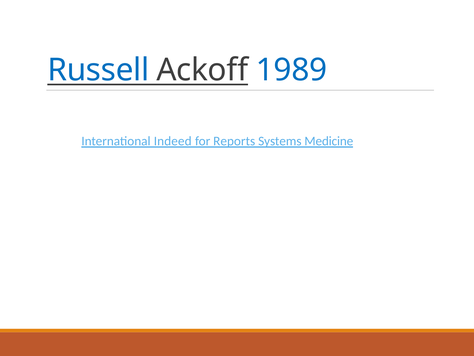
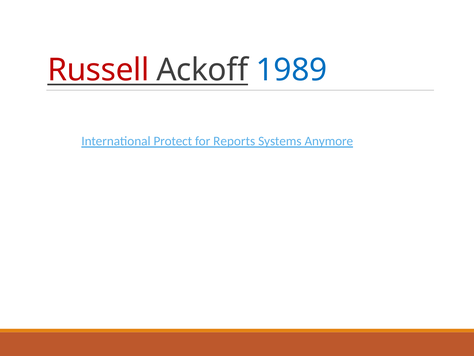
Russell colour: blue -> red
Indeed: Indeed -> Protect
Medicine: Medicine -> Anymore
